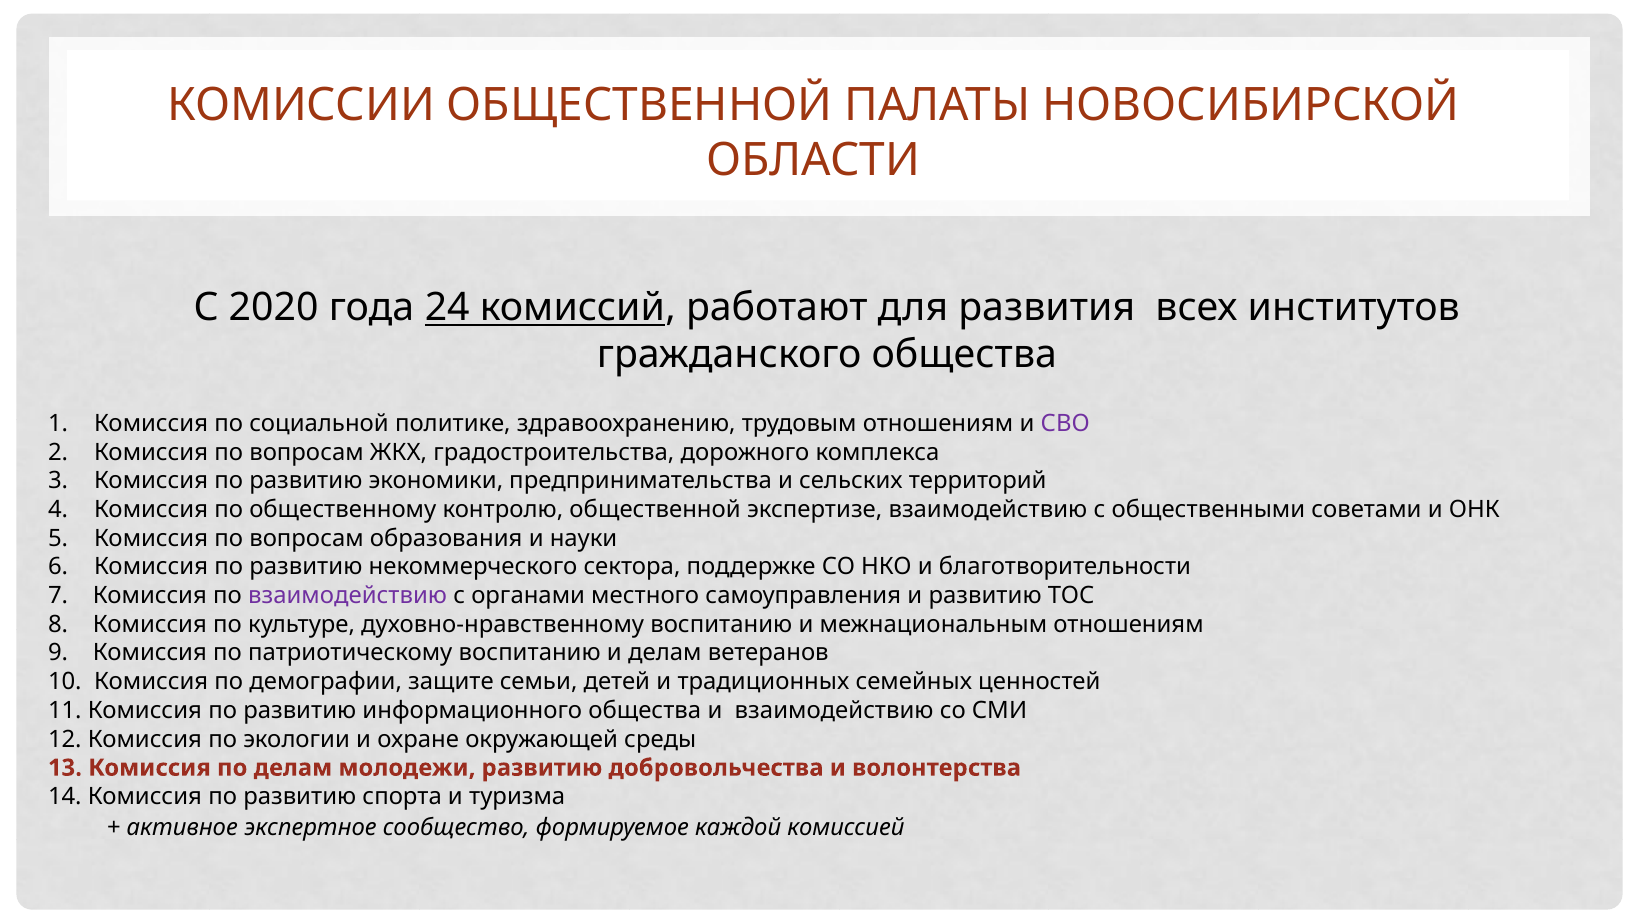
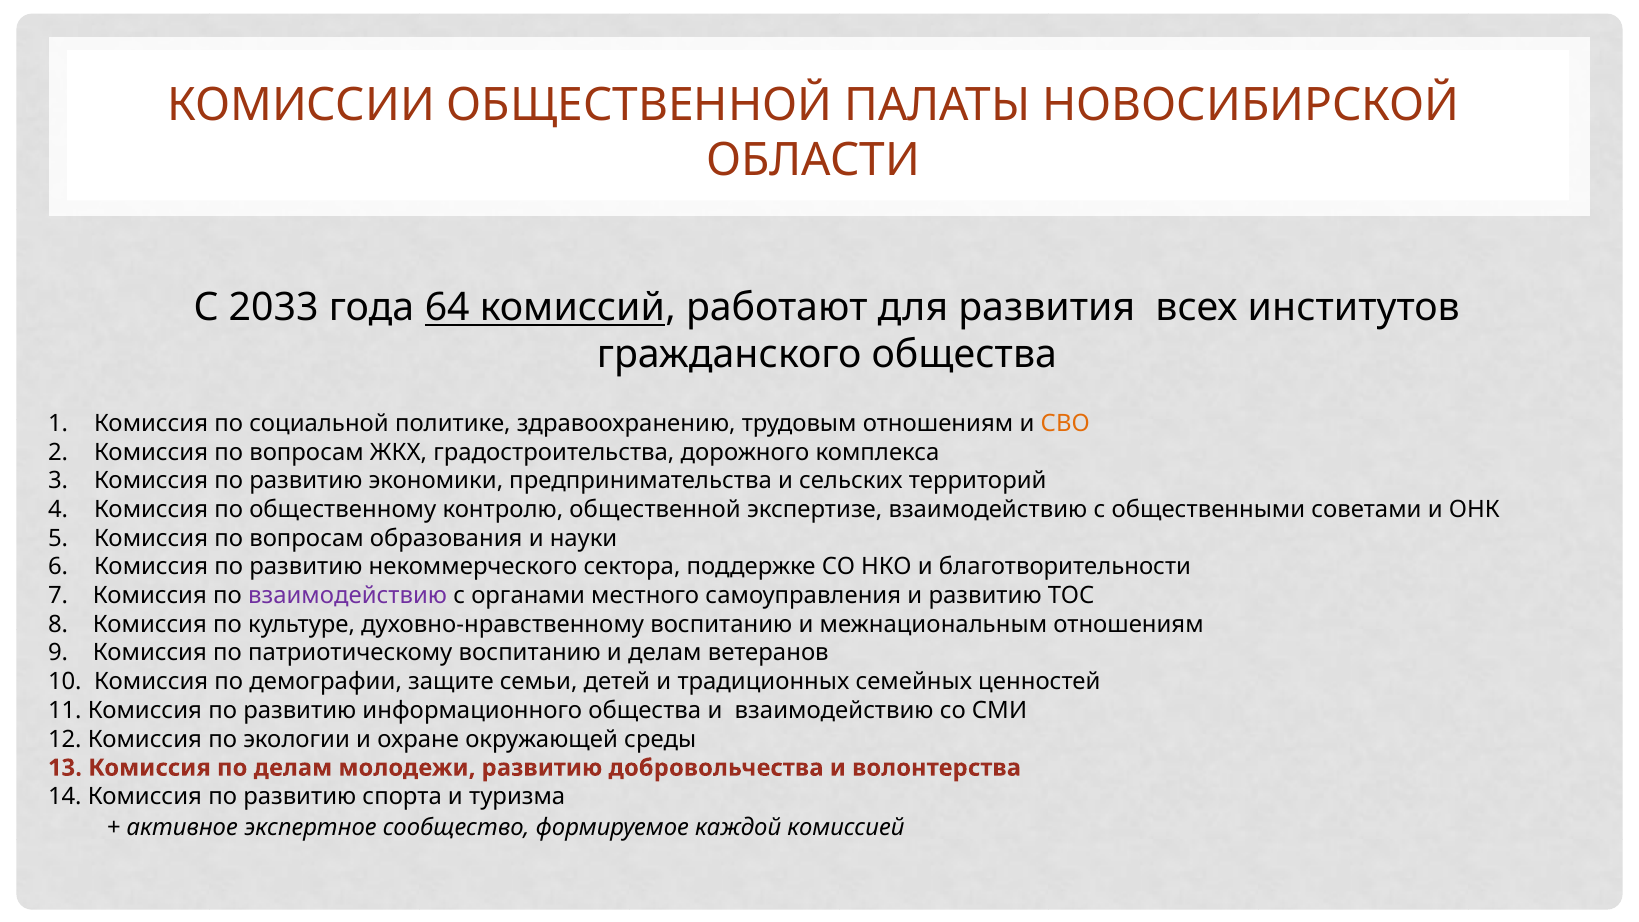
2020: 2020 -> 2033
24: 24 -> 64
СВО colour: purple -> orange
